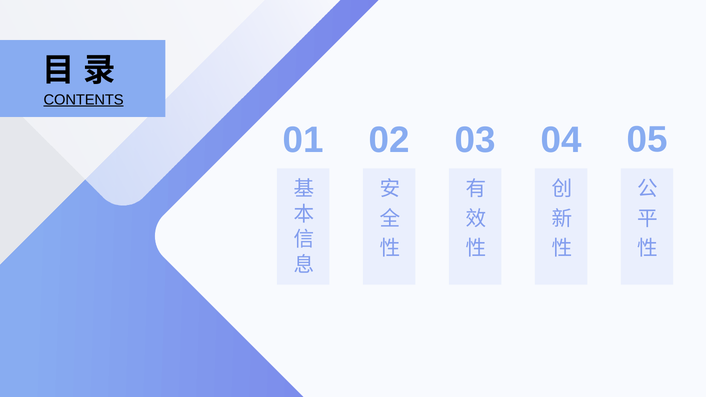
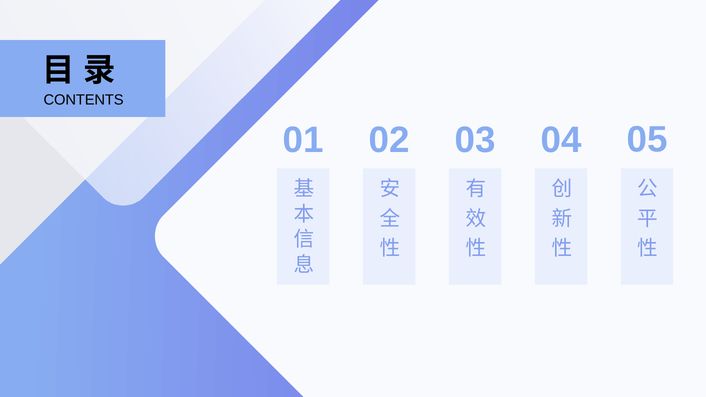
CONTENTS underline: present -> none
